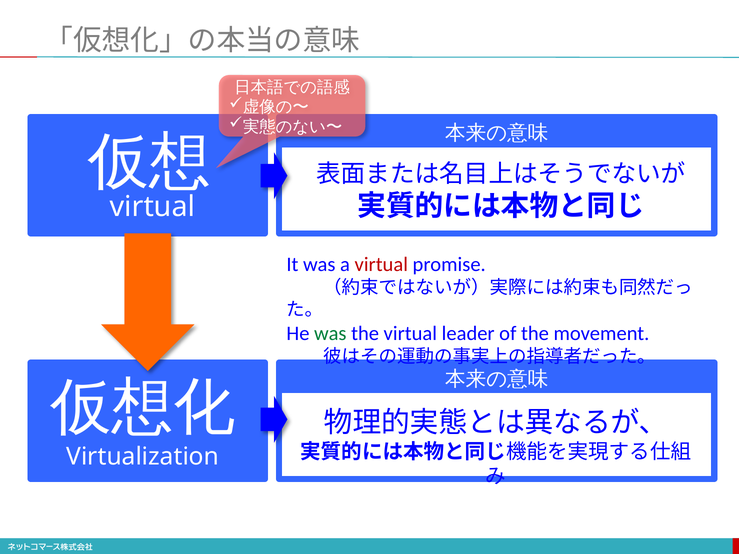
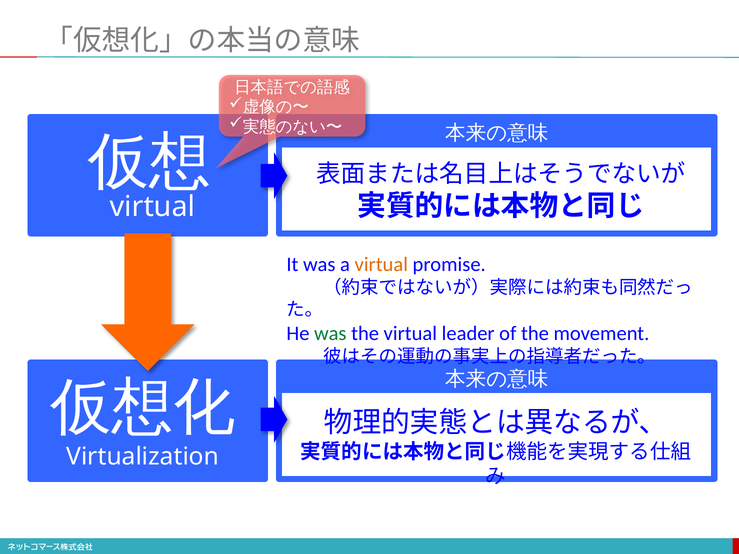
virtual at (381, 264) colour: red -> orange
